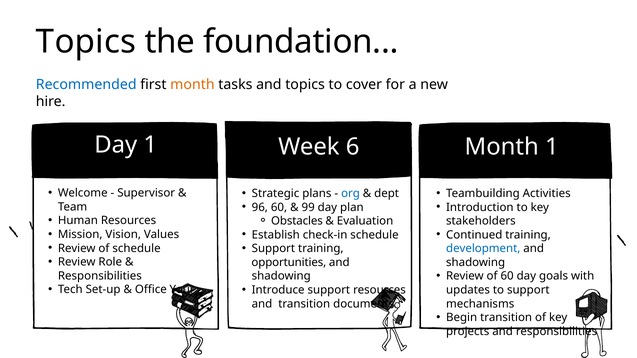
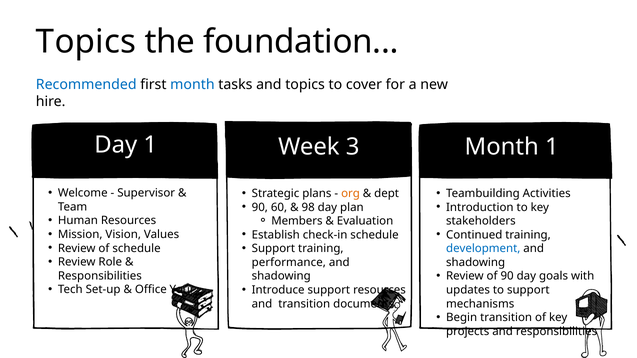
month at (192, 85) colour: orange -> blue
6: 6 -> 3
org colour: blue -> orange
96 at (260, 207): 96 -> 90
99: 99 -> 98
Obstacles: Obstacles -> Members
opportunities: opportunities -> performance
of 60: 60 -> 90
